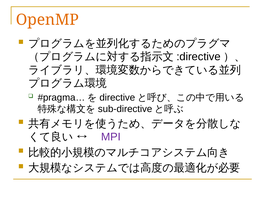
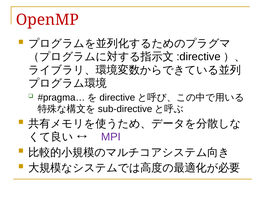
OpenMP colour: orange -> red
